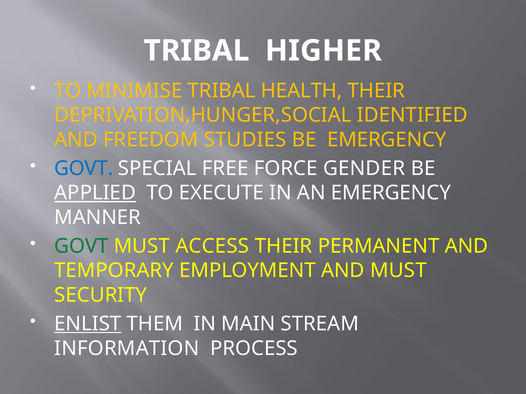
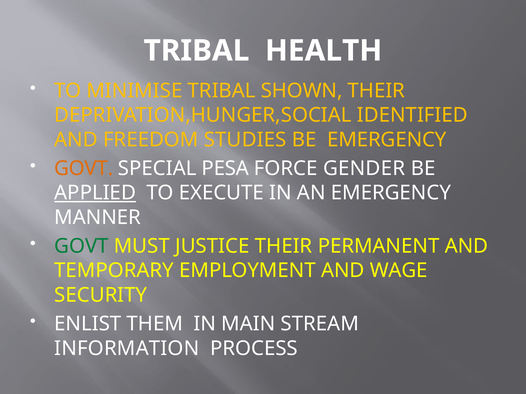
HIGHER: HIGHER -> HEALTH
HEALTH: HEALTH -> SHOWN
GOVT at (84, 169) colour: blue -> orange
FREE: FREE -> PESA
ACCESS: ACCESS -> JUSTICE
AND MUST: MUST -> WAGE
ENLIST underline: present -> none
